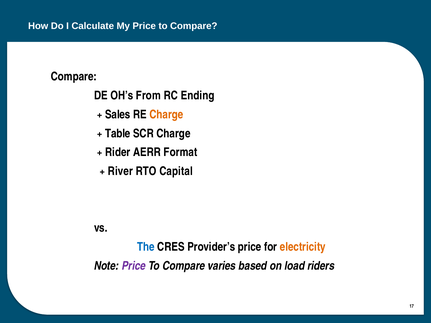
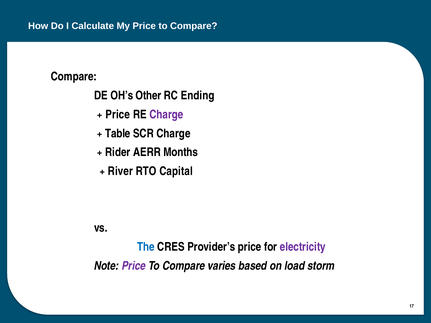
From: From -> Other
Sales at (118, 115): Sales -> Price
Charge at (166, 115) colour: orange -> purple
Format: Format -> Months
electricity colour: orange -> purple
riders: riders -> storm
